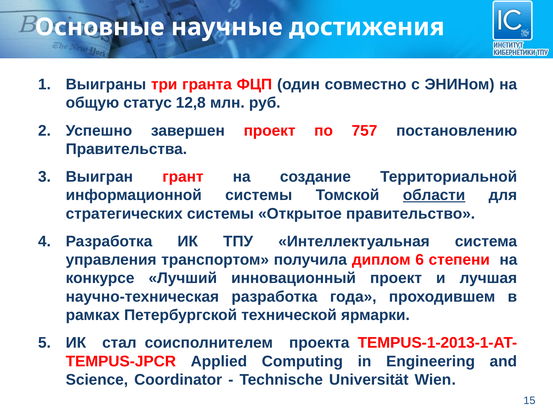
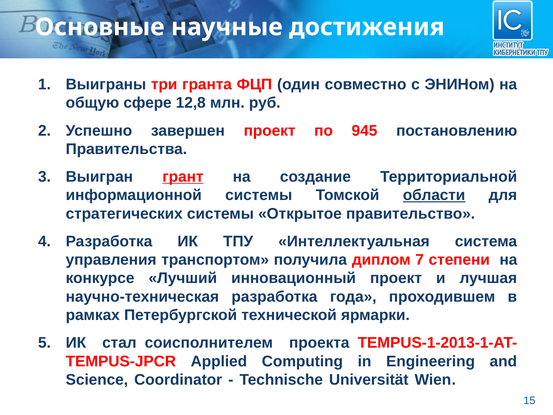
статус: статус -> сфере
757: 757 -> 945
грант underline: none -> present
6: 6 -> 7
